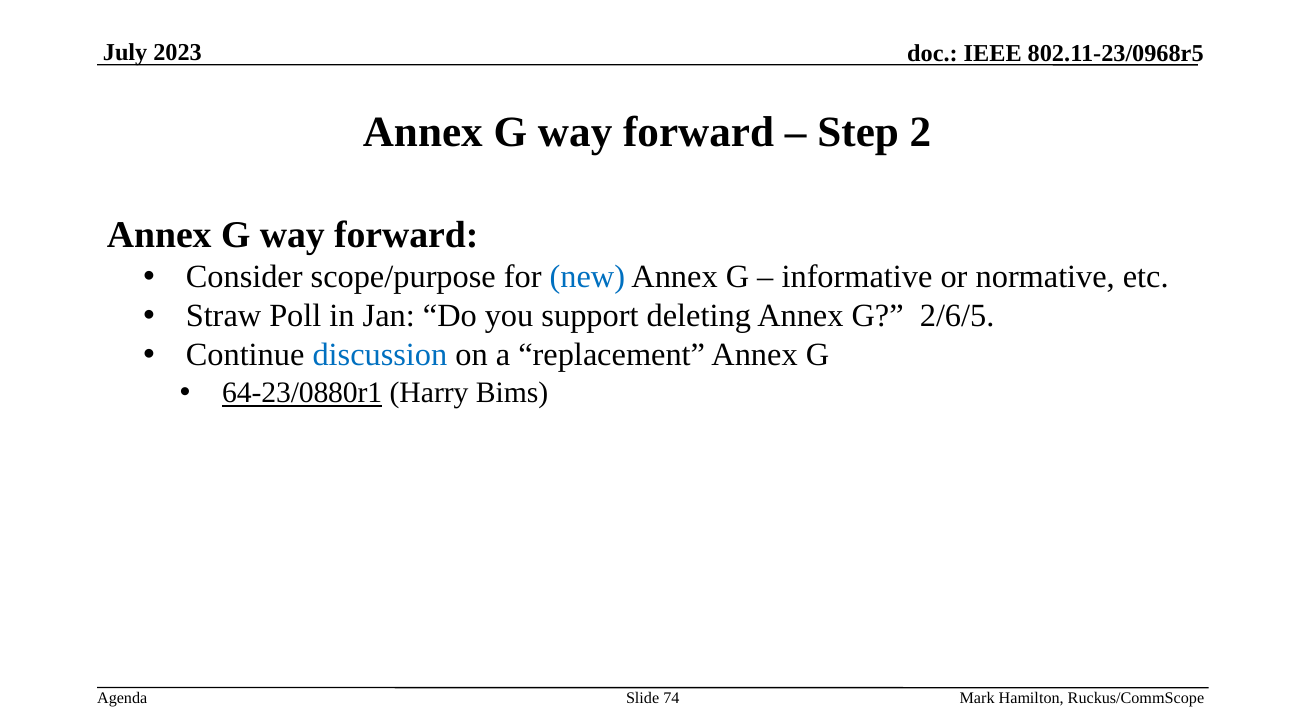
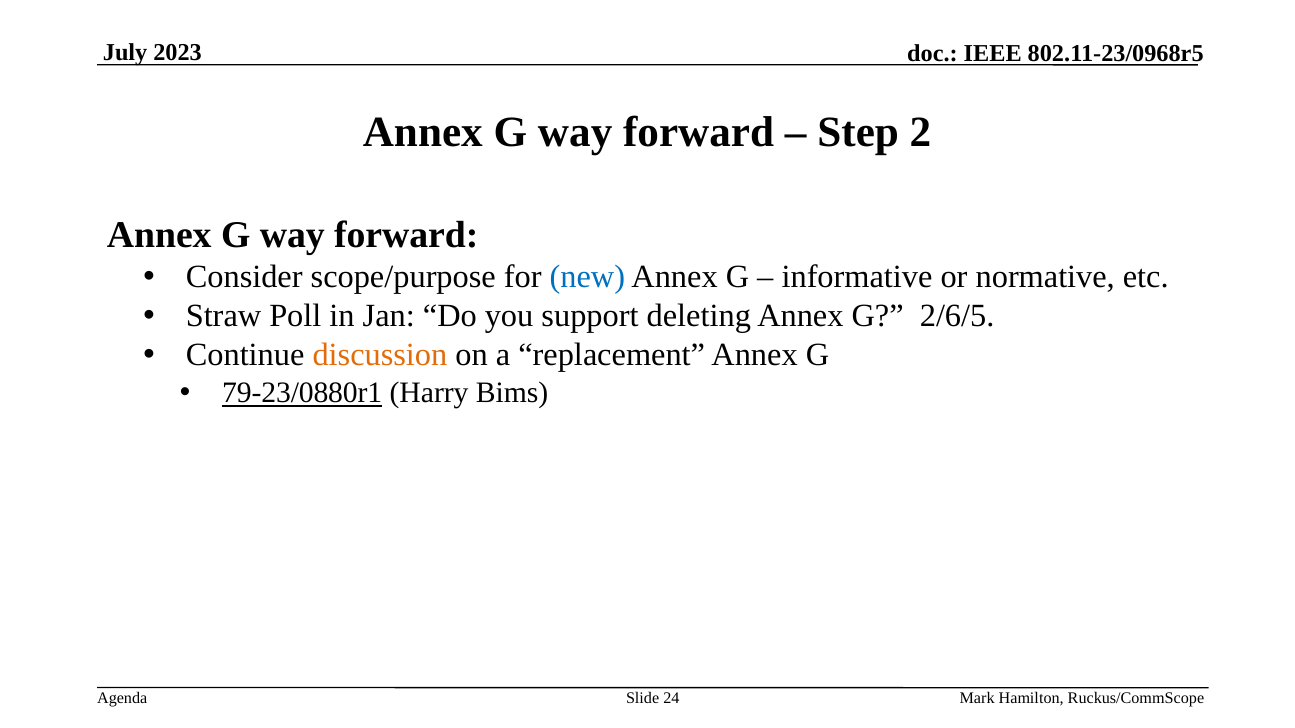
discussion colour: blue -> orange
64-23/0880r1: 64-23/0880r1 -> 79-23/0880r1
74: 74 -> 24
